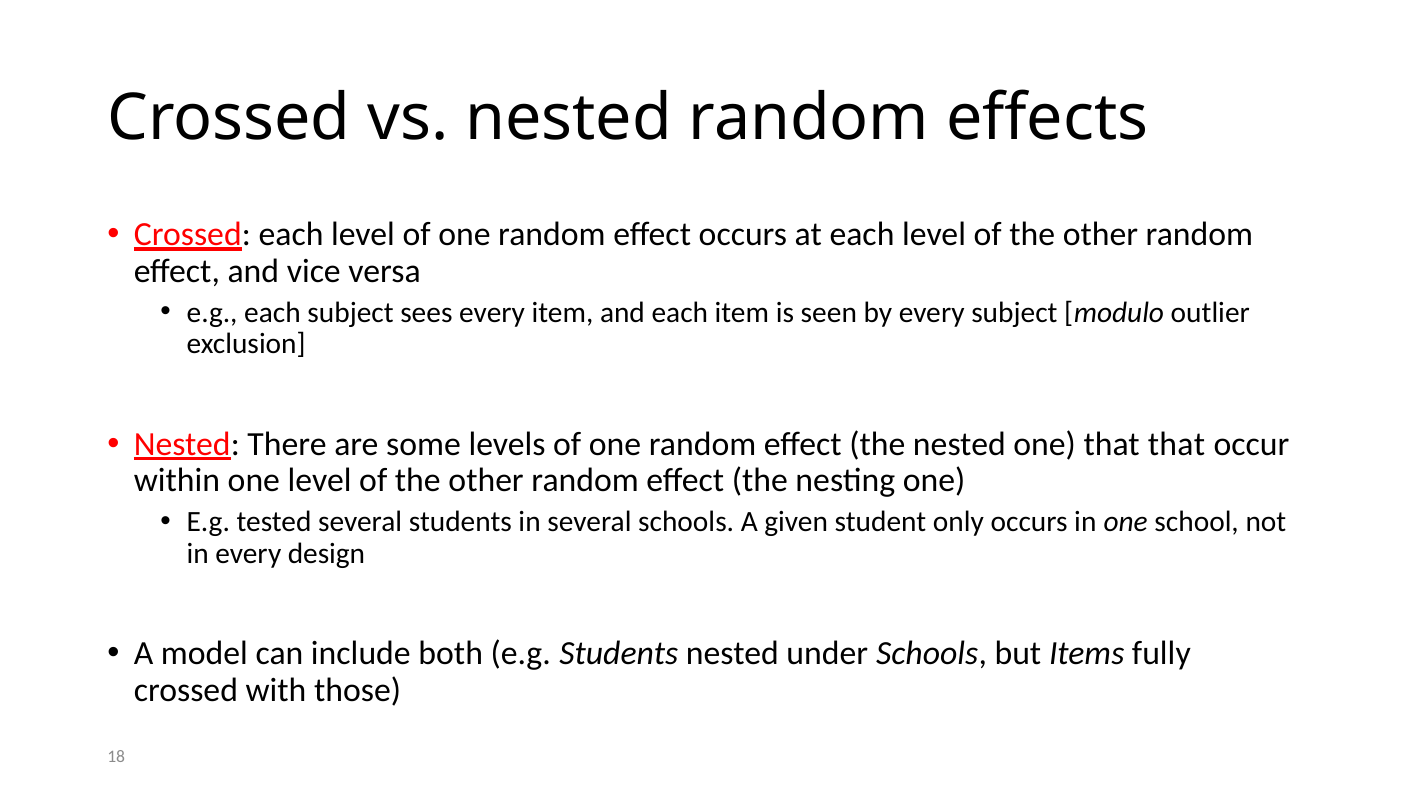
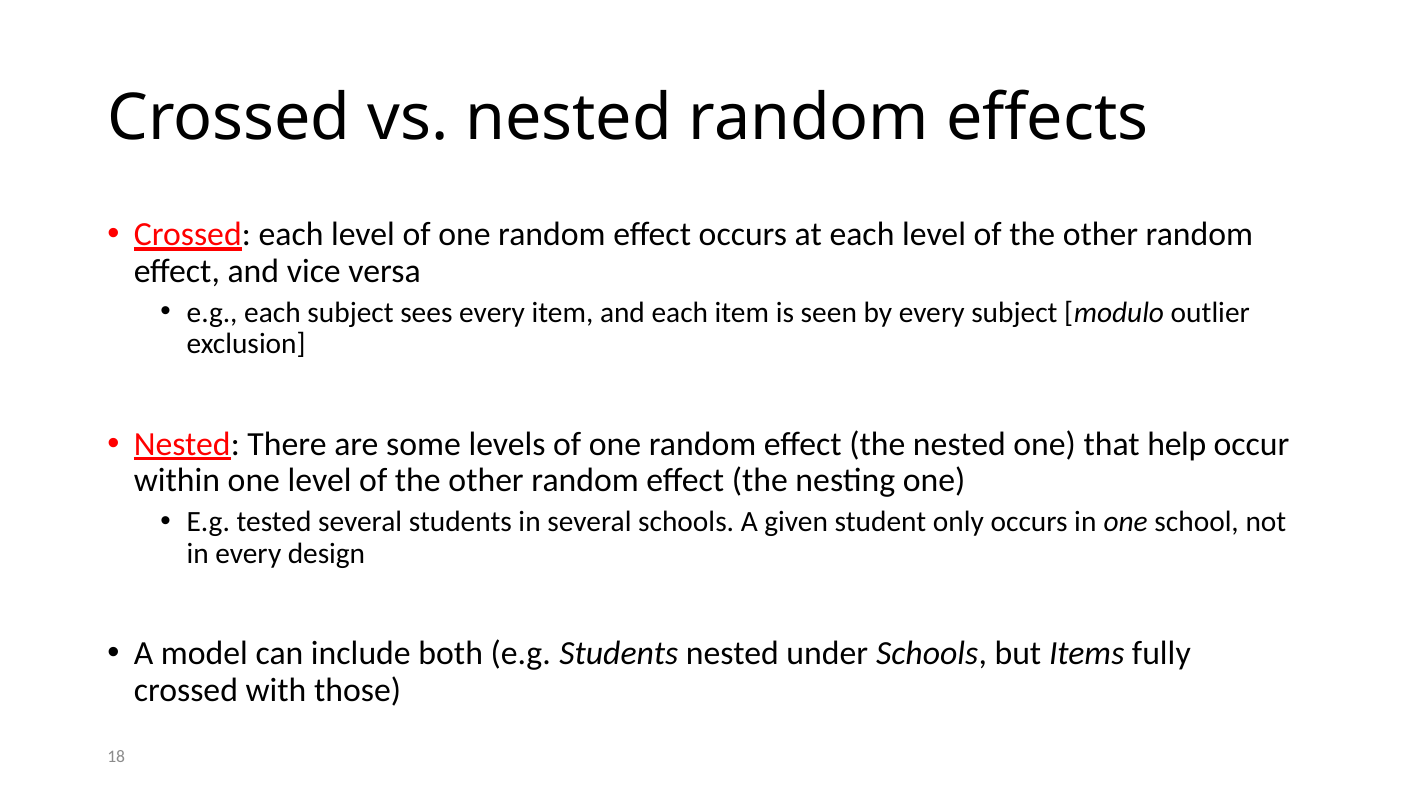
that that: that -> help
